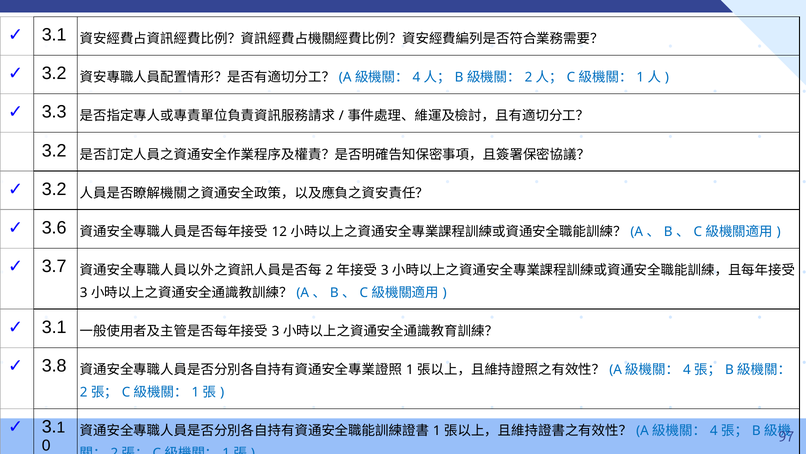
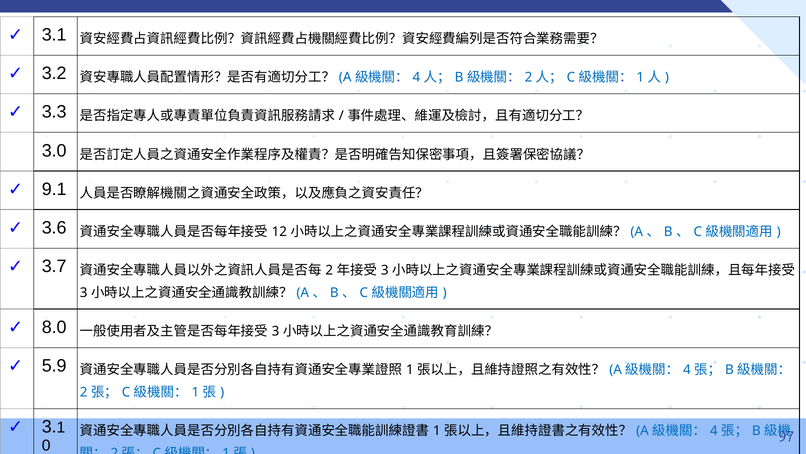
3.2 at (54, 150): 3.2 -> 3.0
3.2 at (54, 189): 3.2 -> 9.1
3.1 at (54, 327): 3.1 -> 8.0
3.8: 3.8 -> 5.9
